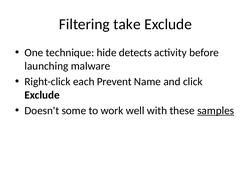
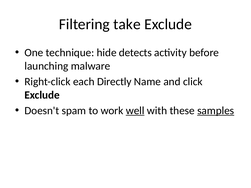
Prevent: Prevent -> Directly
some: some -> spam
well underline: none -> present
